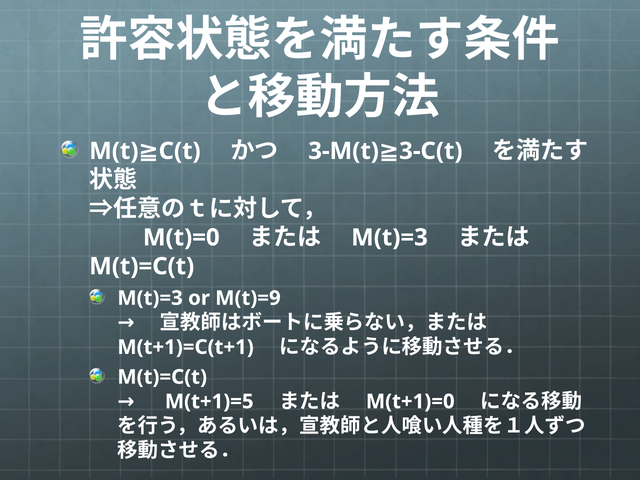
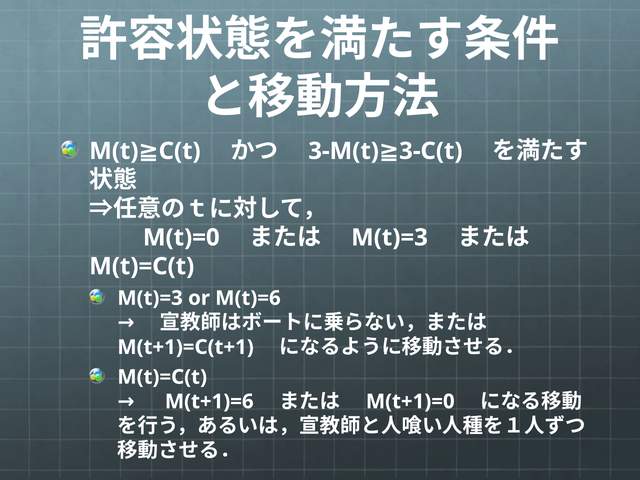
M(t)=9: M(t)=9 -> M(t)=6
M(t+1)=5: M(t+1)=5 -> M(t+1)=6
